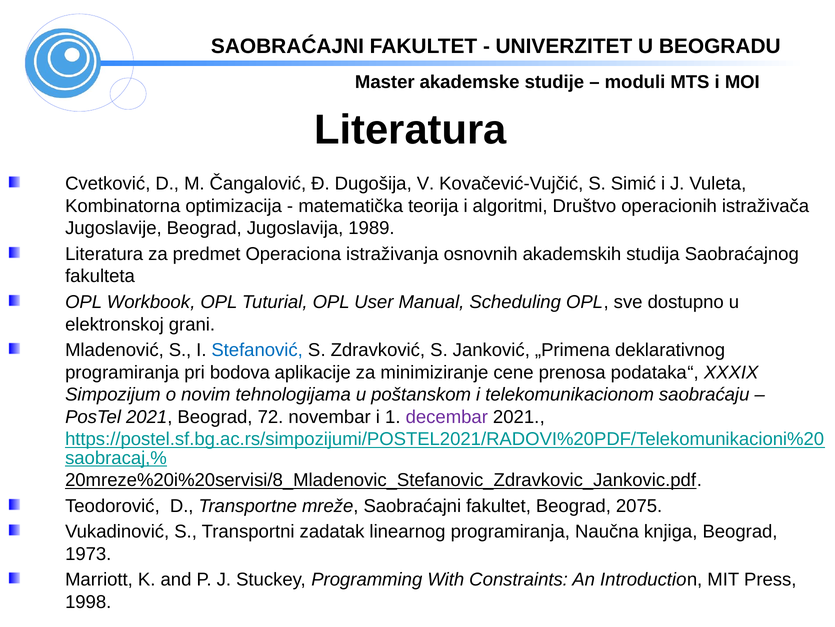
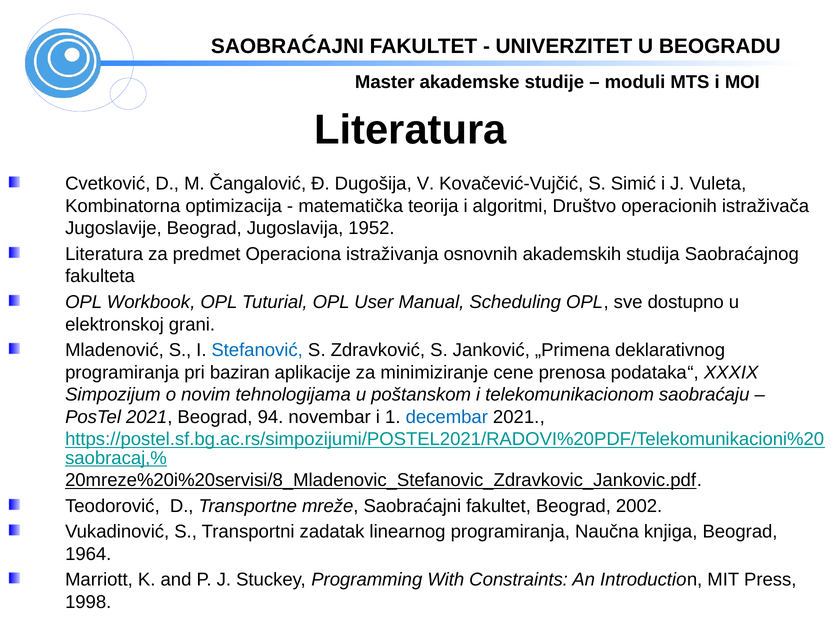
1989: 1989 -> 1952
bodova: bodova -> baziran
72: 72 -> 94
decembar colour: purple -> blue
2075: 2075 -> 2002
1973: 1973 -> 1964
